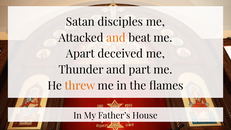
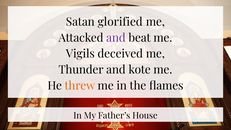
disciples: disciples -> glorified
and at (116, 38) colour: orange -> purple
Apart: Apart -> Vigils
part: part -> kote
